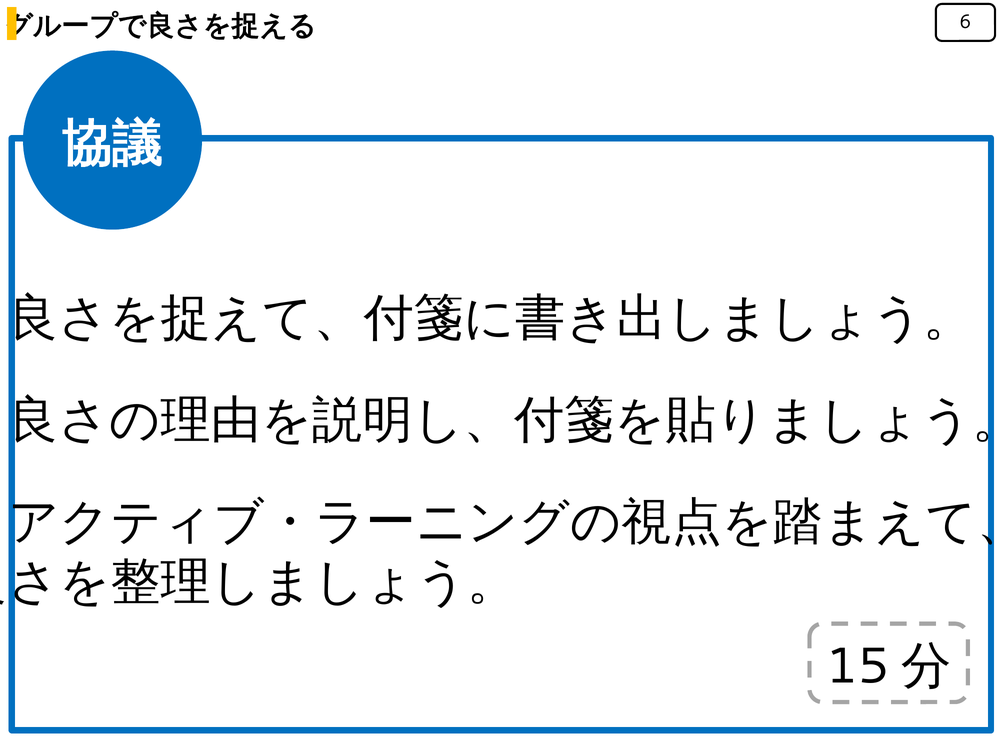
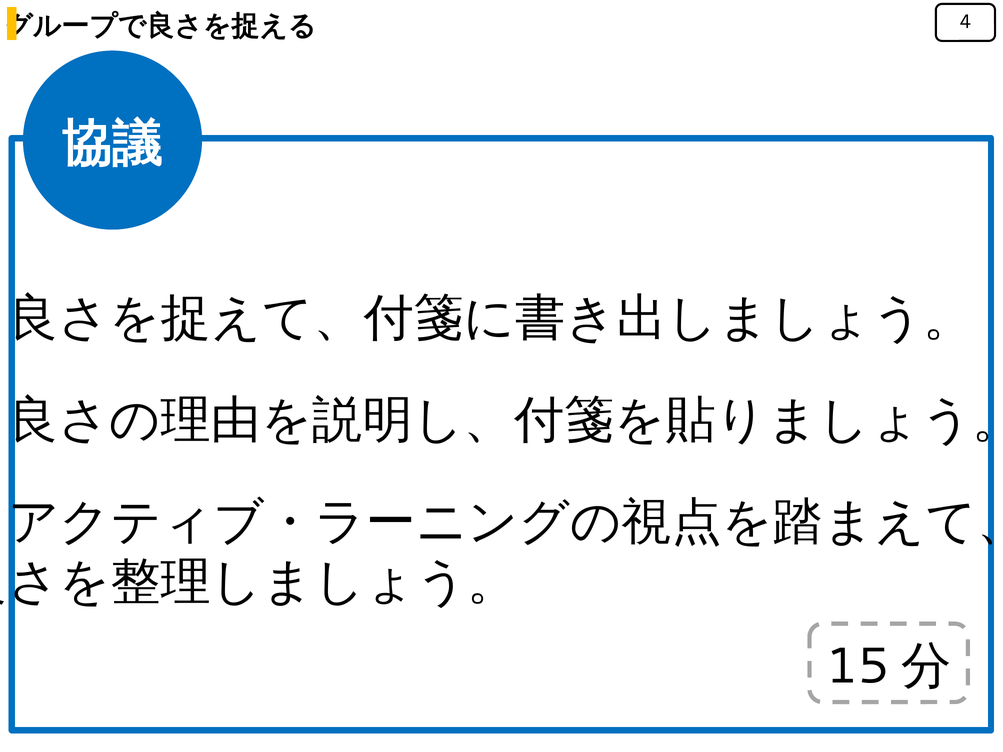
6: 6 -> 4
